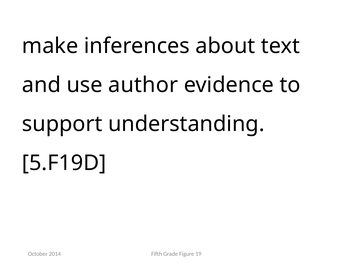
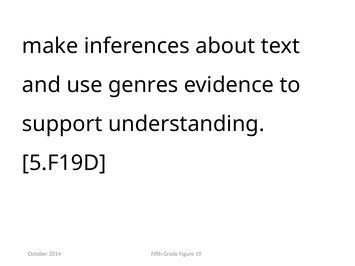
author: author -> genres
